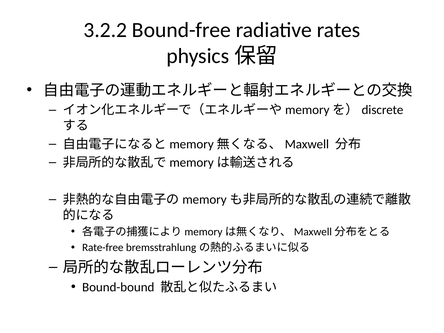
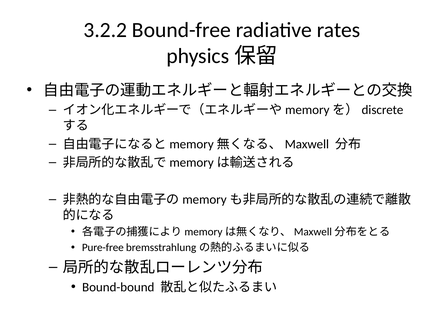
Rate-free: Rate-free -> Pure-free
